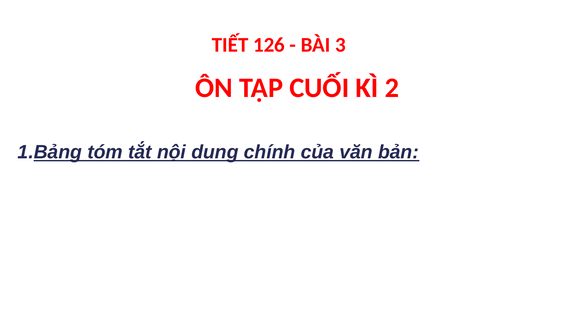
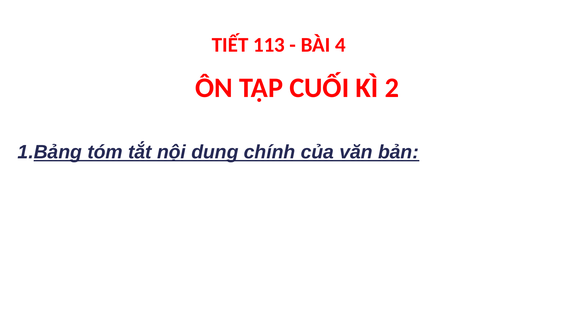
126: 126 -> 113
3: 3 -> 4
